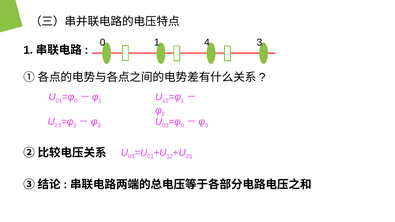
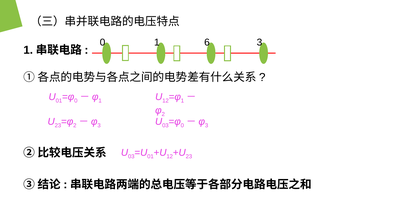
4: 4 -> 6
